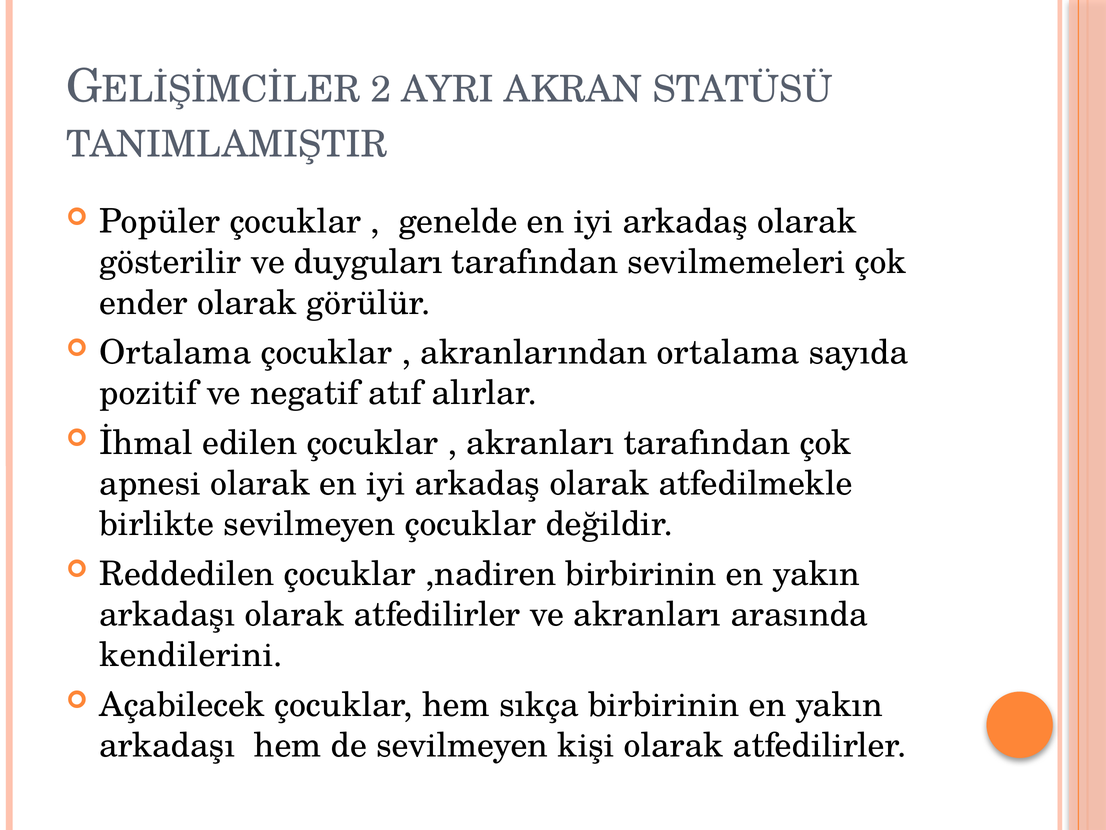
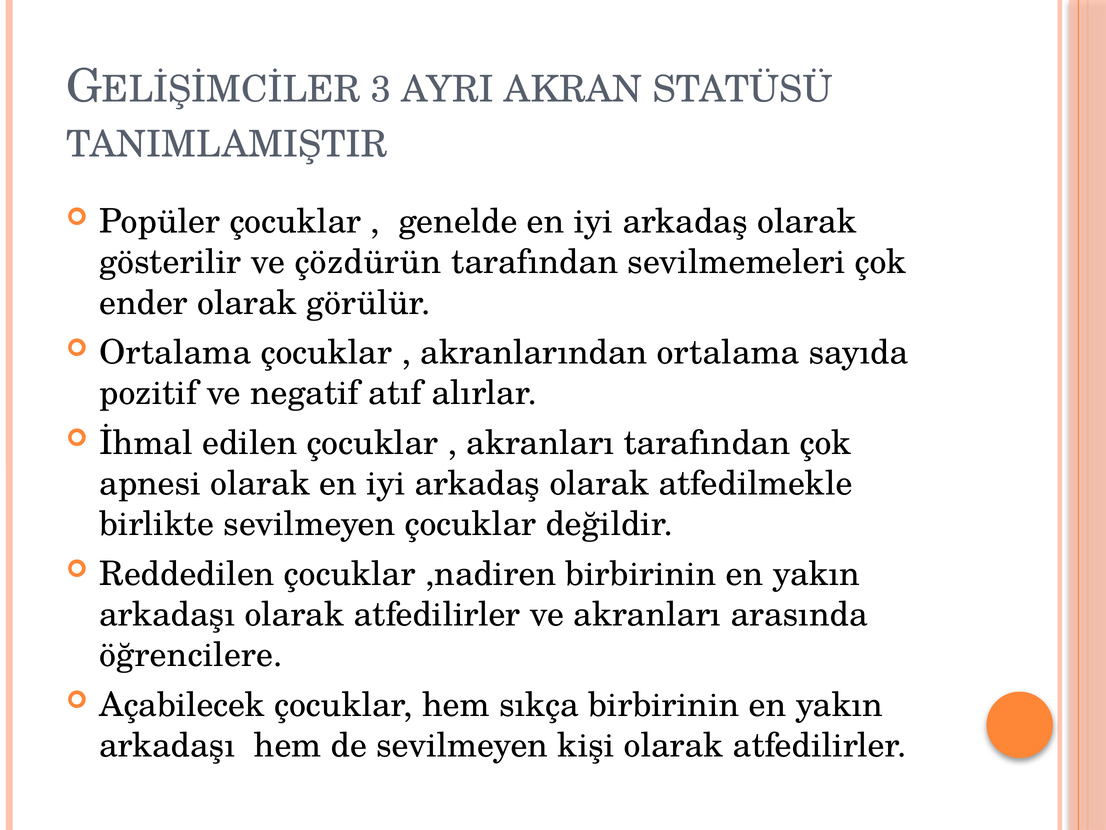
2: 2 -> 3
duyguları: duyguları -> çözdürün
kendilerini: kendilerini -> öğrencilere
